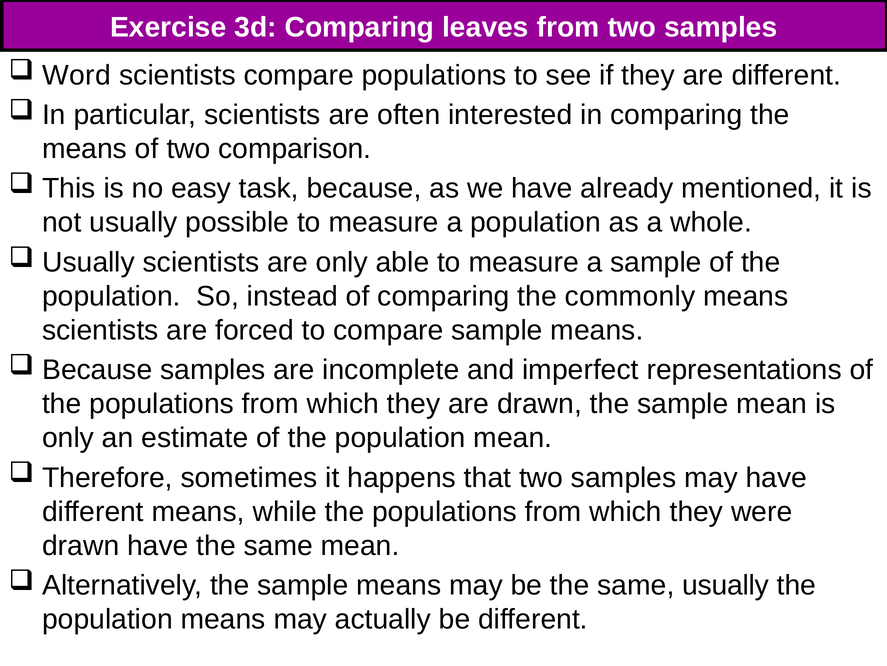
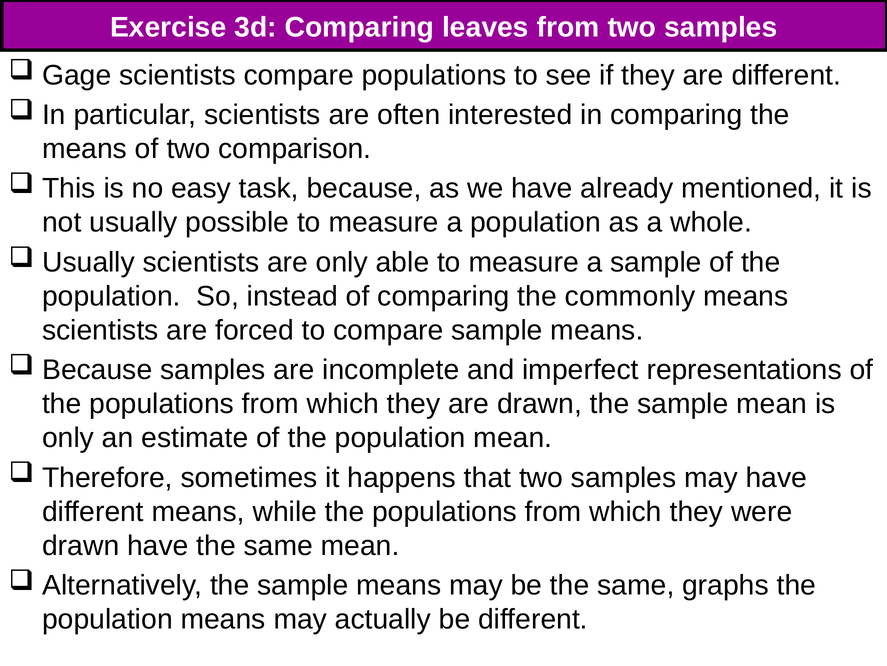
Word: Word -> Gage
same usually: usually -> graphs
